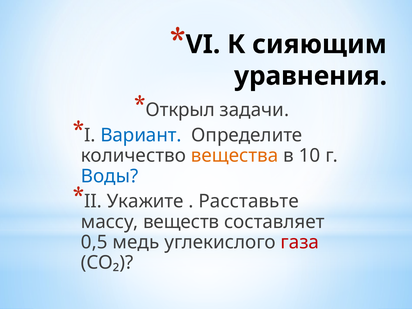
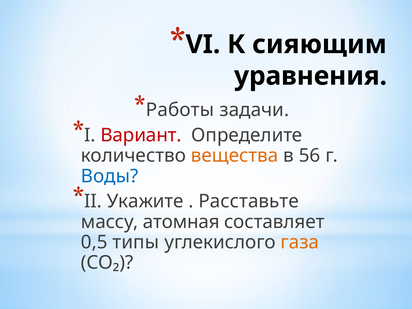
Открыл: Открыл -> Работы
Вариант colour: blue -> red
10: 10 -> 56
веществ: веществ -> атомная
медь: медь -> типы
газа colour: red -> orange
